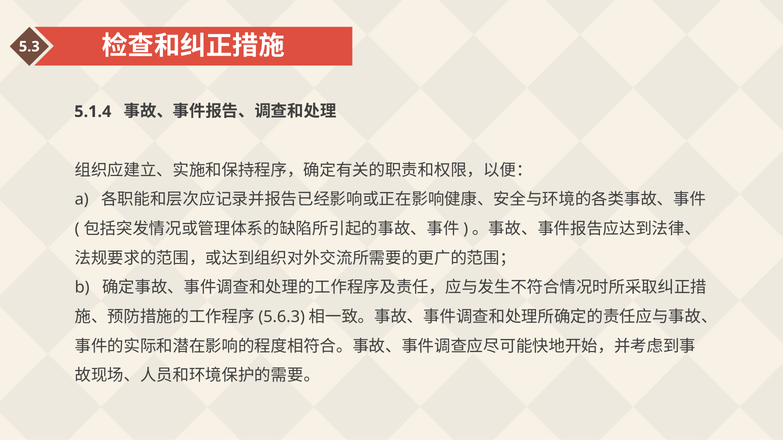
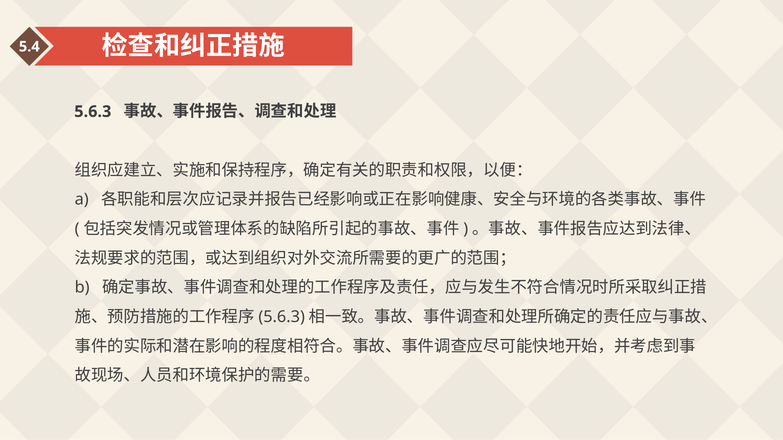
5.3: 5.3 -> 5.4
5.1.4 at (93, 112): 5.1.4 -> 5.6.3
